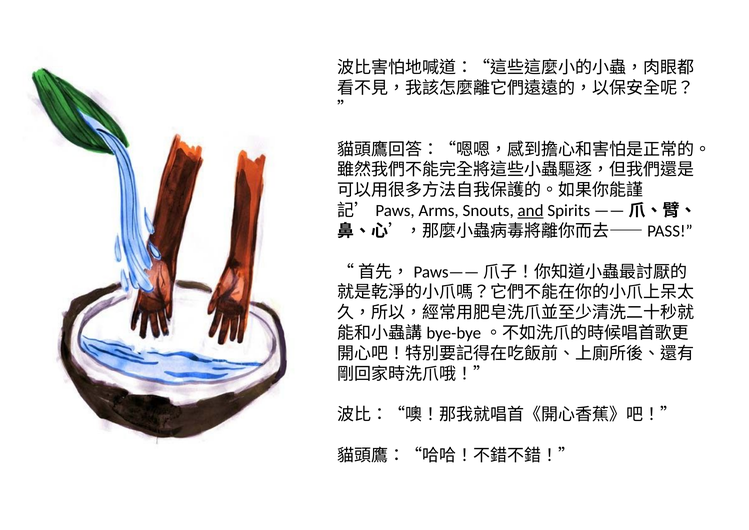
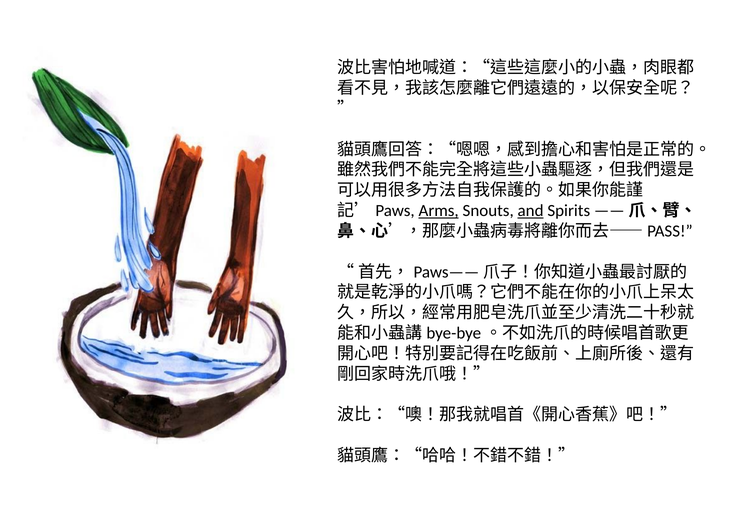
Arms underline: none -> present
